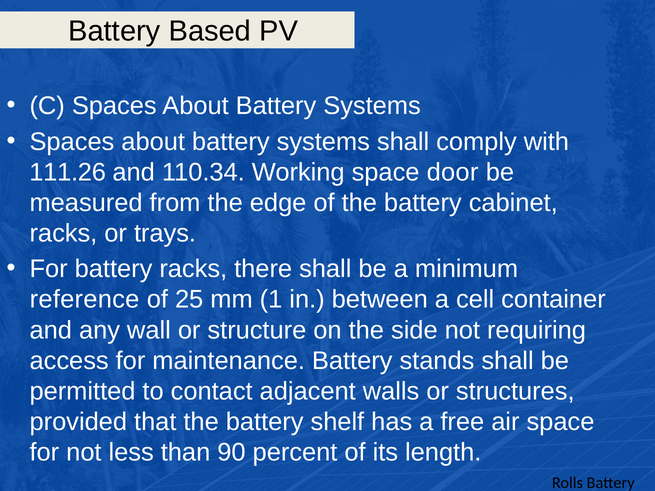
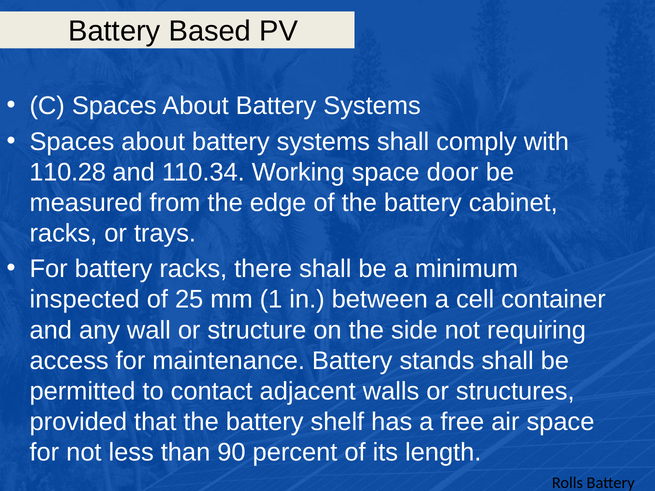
111.26: 111.26 -> 110.28
reference: reference -> inspected
